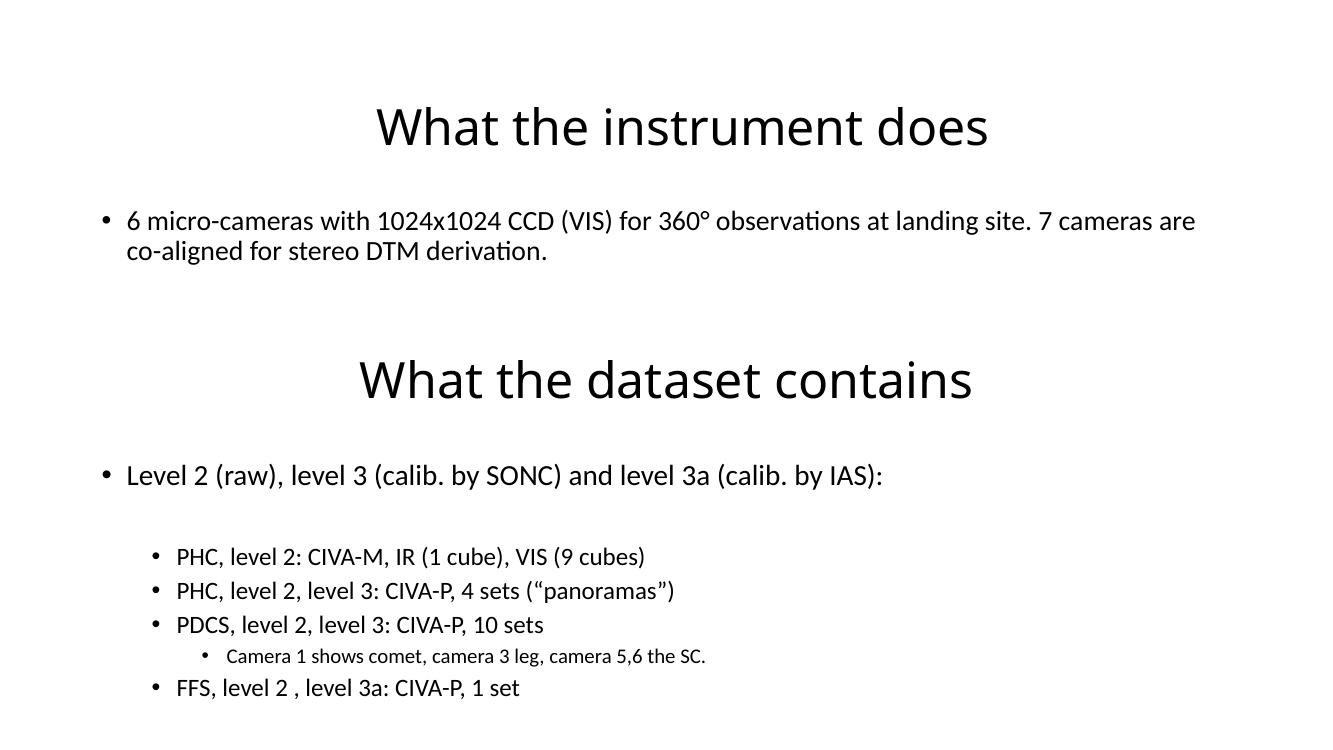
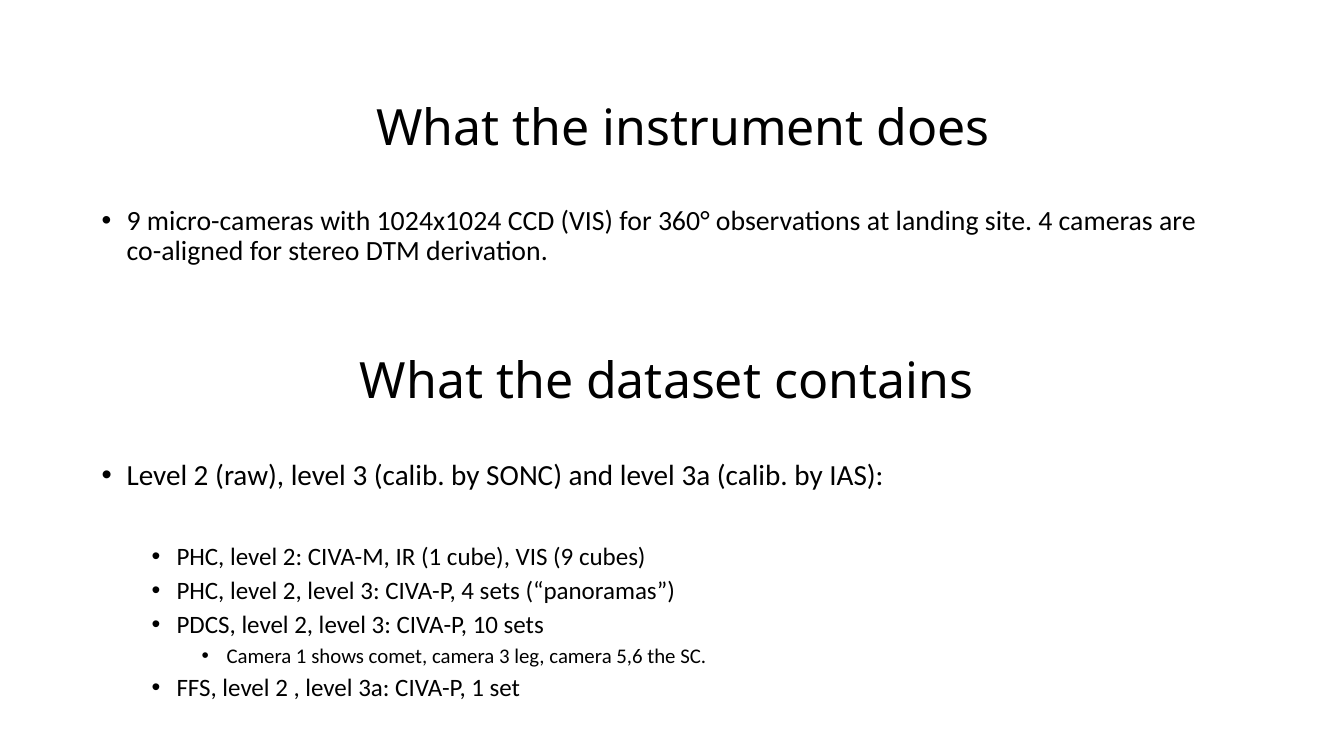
6 at (134, 221): 6 -> 9
site 7: 7 -> 4
